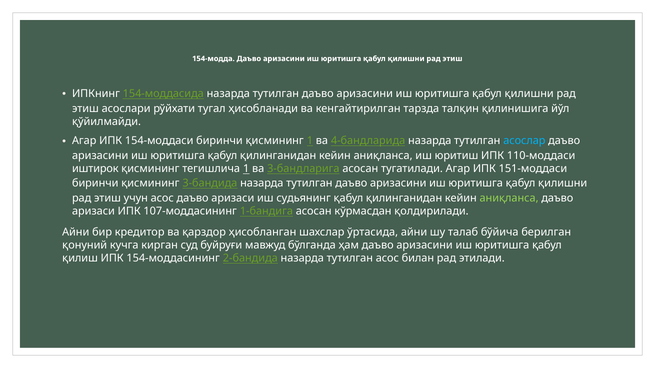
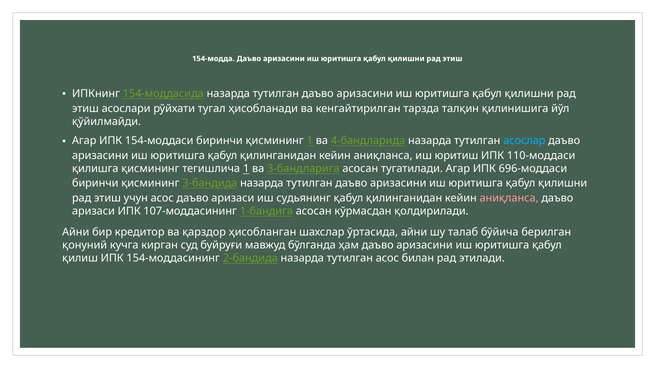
иштирок: иштирок -> қилишга
151-моддаси: 151-моддаси -> 696-моддаси
аниқланса at (509, 198) colour: light green -> pink
